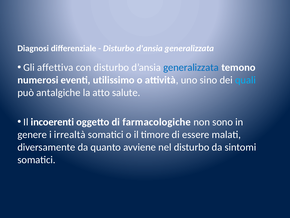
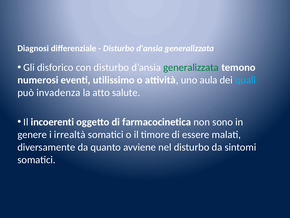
affettiva: affettiva -> disforico
generalizzata at (191, 67) colour: blue -> green
sino: sino -> aula
antalgiche: antalgiche -> invadenza
farmacologiche: farmacologiche -> farmacocinetica
